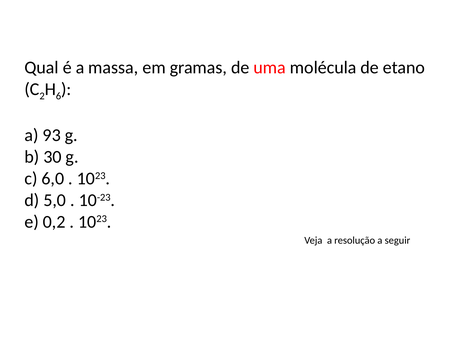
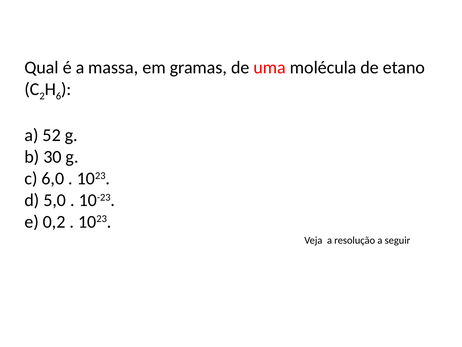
93: 93 -> 52
